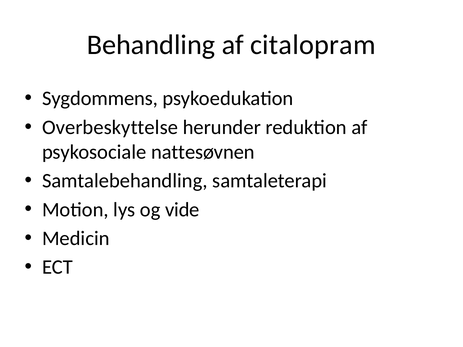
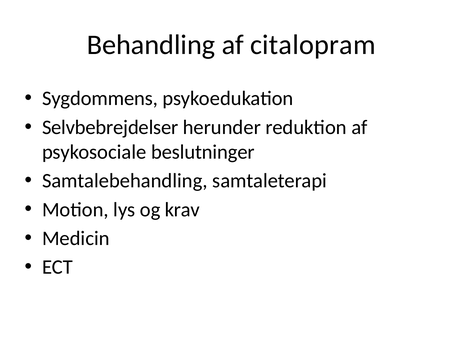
Overbeskyttelse: Overbeskyttelse -> Selvbebrejdelser
nattesøvnen: nattesøvnen -> beslutninger
vide: vide -> krav
